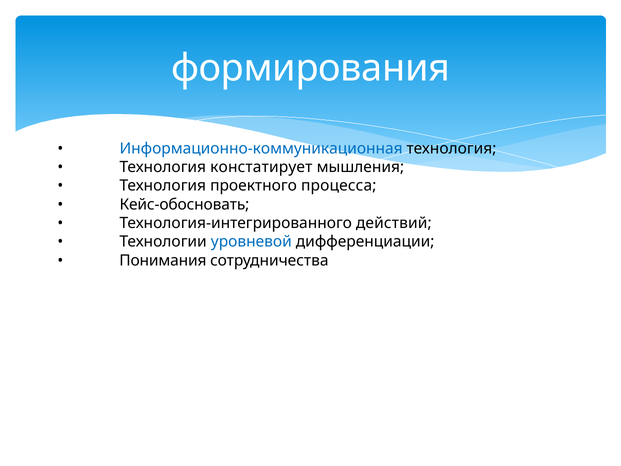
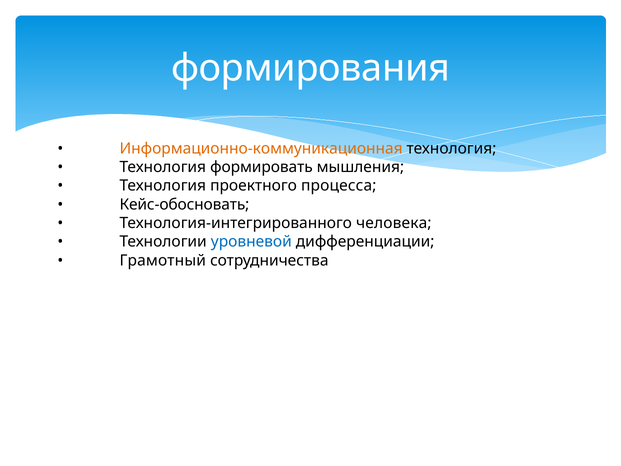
Информационно-коммуникационная colour: blue -> orange
констатирует: констатирует -> формировать
действий: действий -> человека
Понимания: Понимания -> Грамотный
